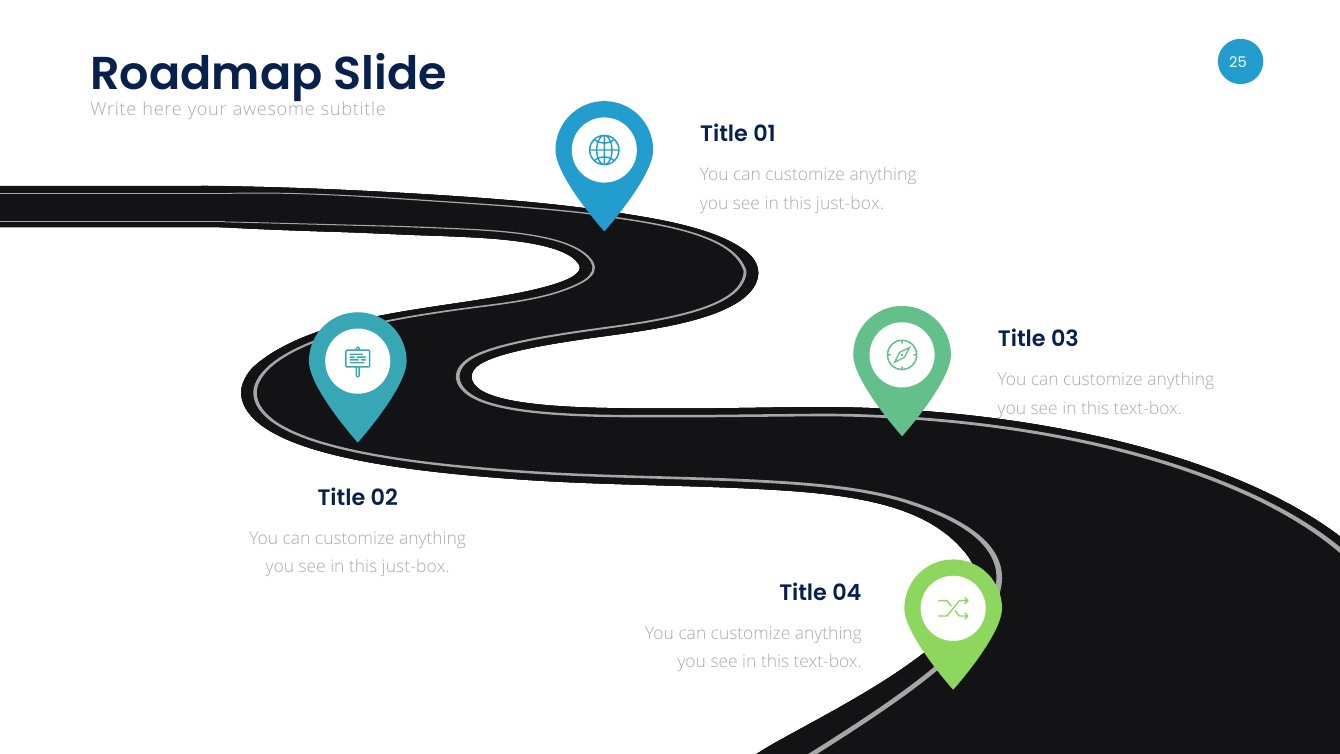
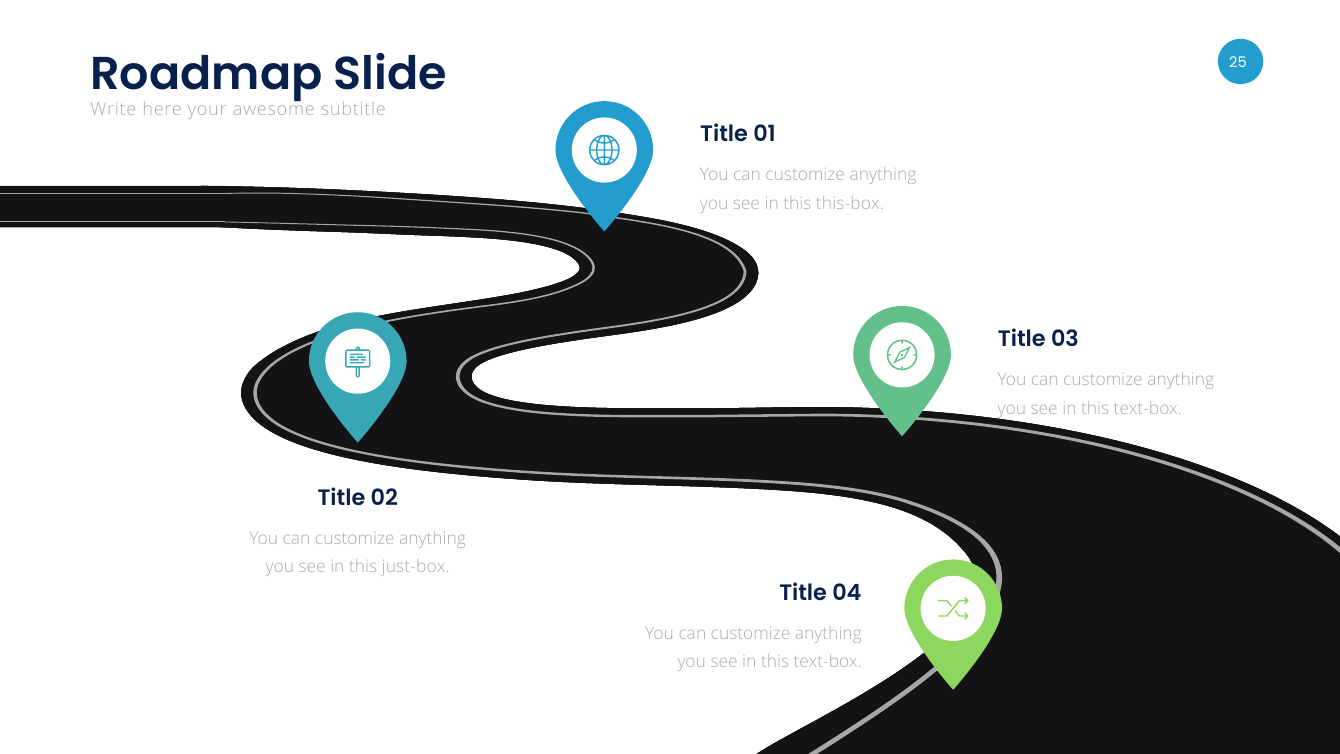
just-box at (850, 204): just-box -> this-box
